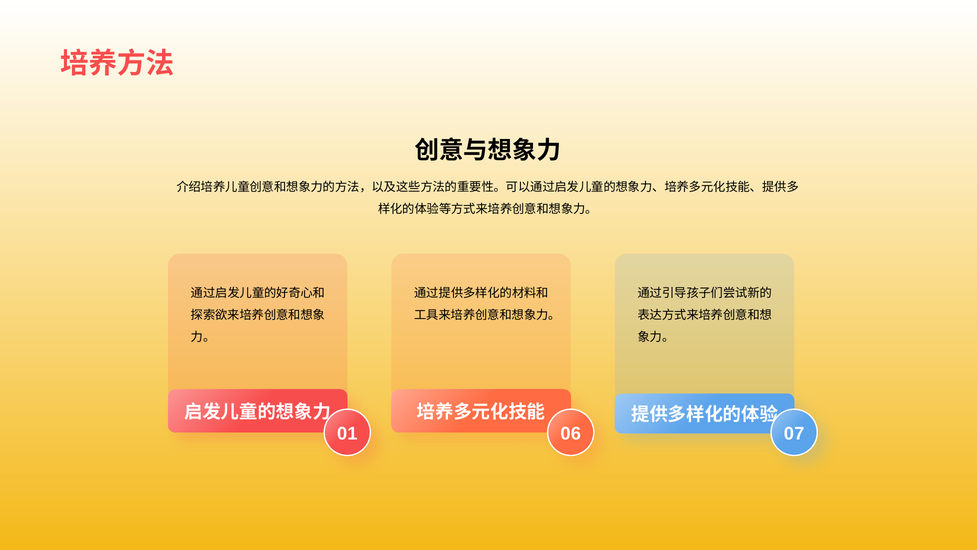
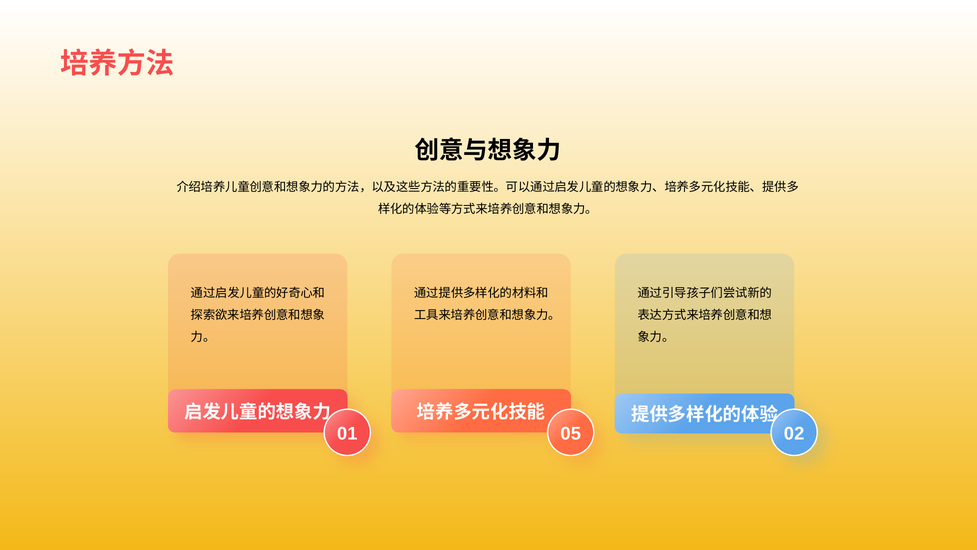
6: 6 -> 5
7: 7 -> 2
